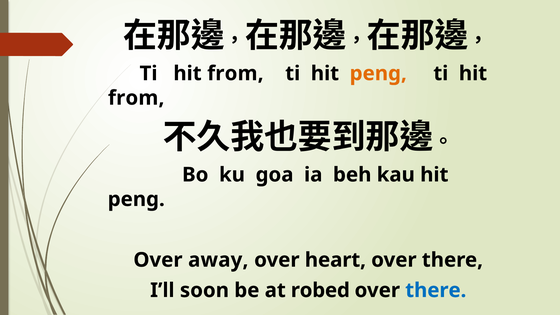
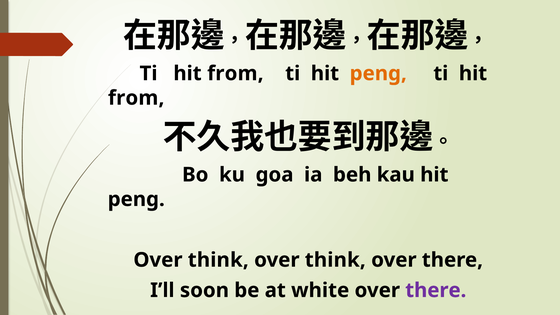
away at (218, 260): away -> think
heart at (335, 260): heart -> think
robed: robed -> white
there at (436, 290) colour: blue -> purple
